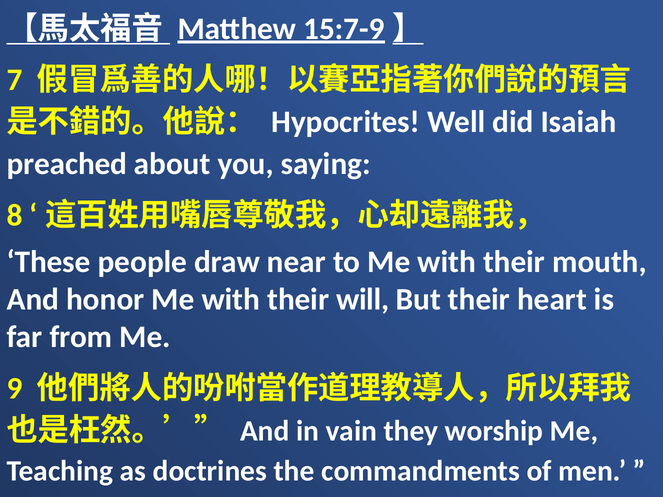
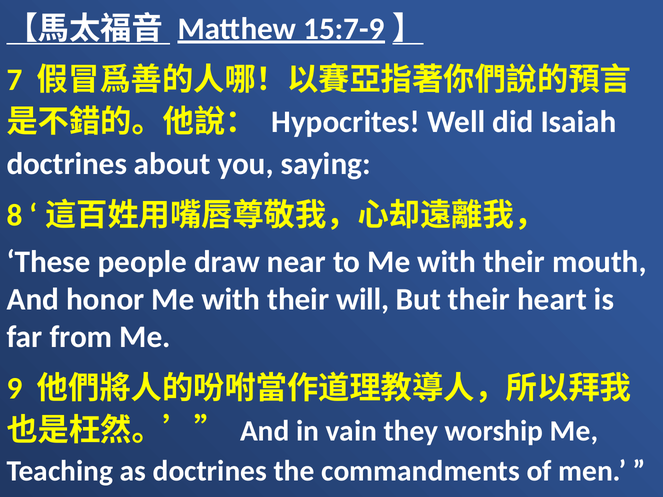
preached at (67, 164): preached -> doctrines
